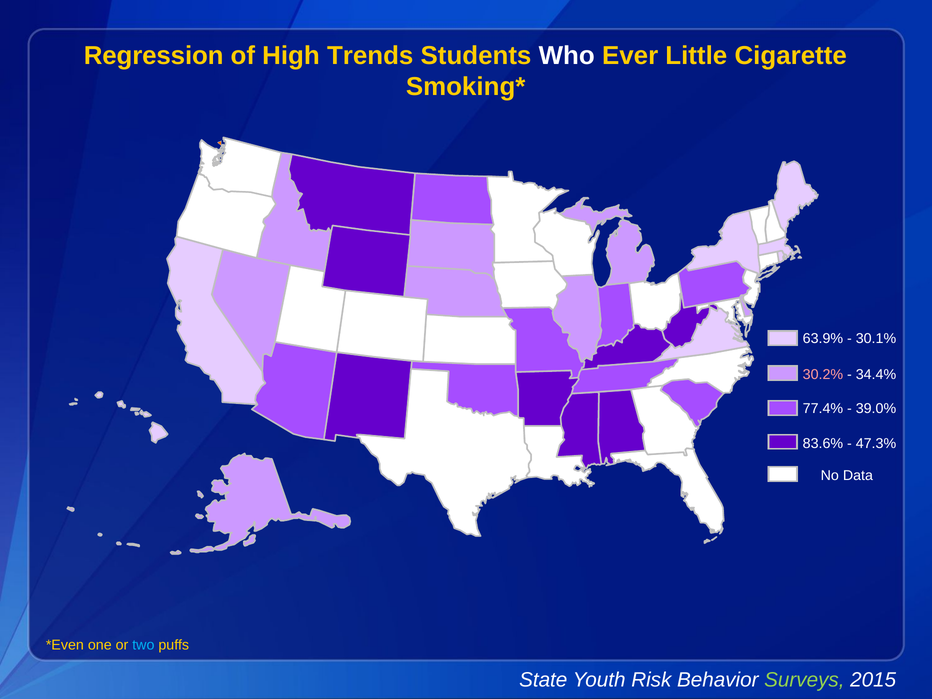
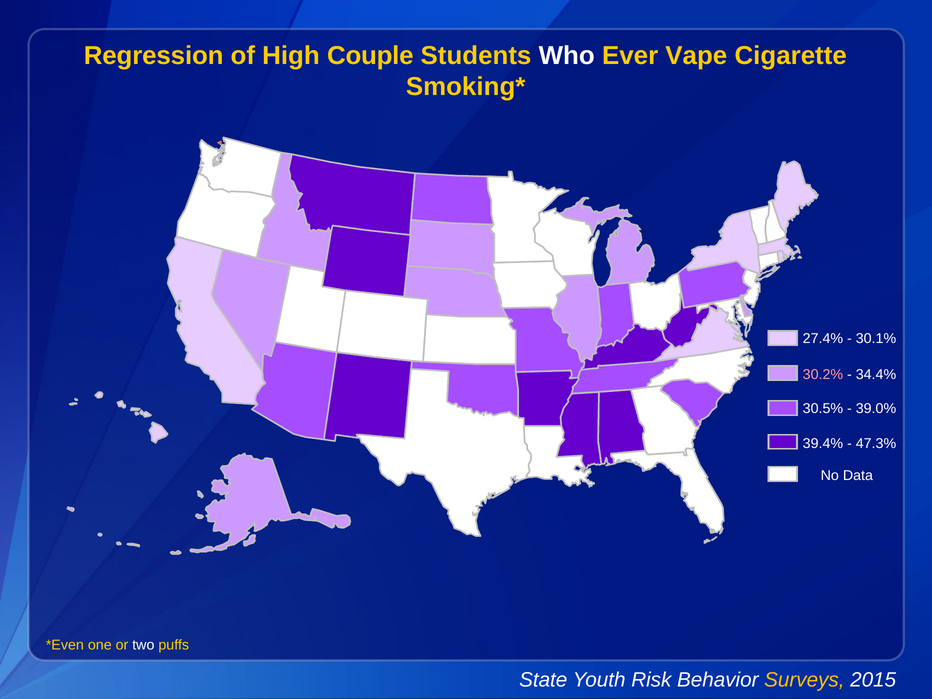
Trends: Trends -> Couple
Little: Little -> Vape
63.9%: 63.9% -> 27.4%
77.4%: 77.4% -> 30.5%
83.6%: 83.6% -> 39.4%
two colour: light blue -> white
Surveys colour: light green -> yellow
